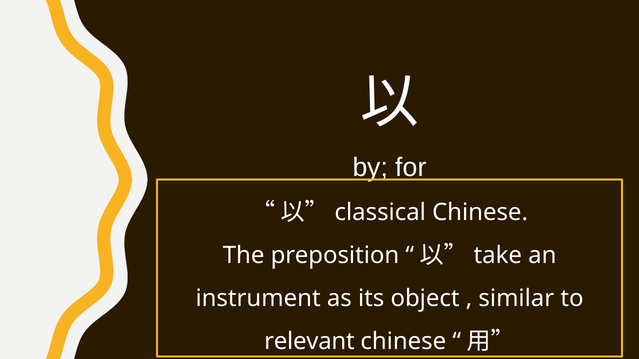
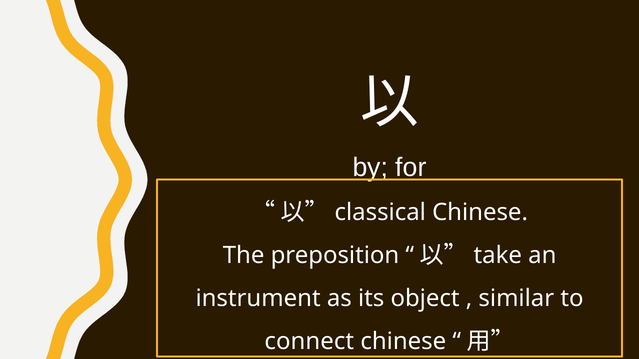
relevant: relevant -> connect
